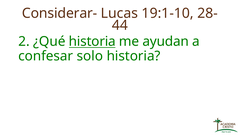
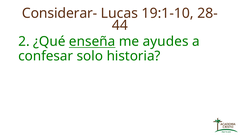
¿Qué historia: historia -> enseña
ayudan: ayudan -> ayudes
